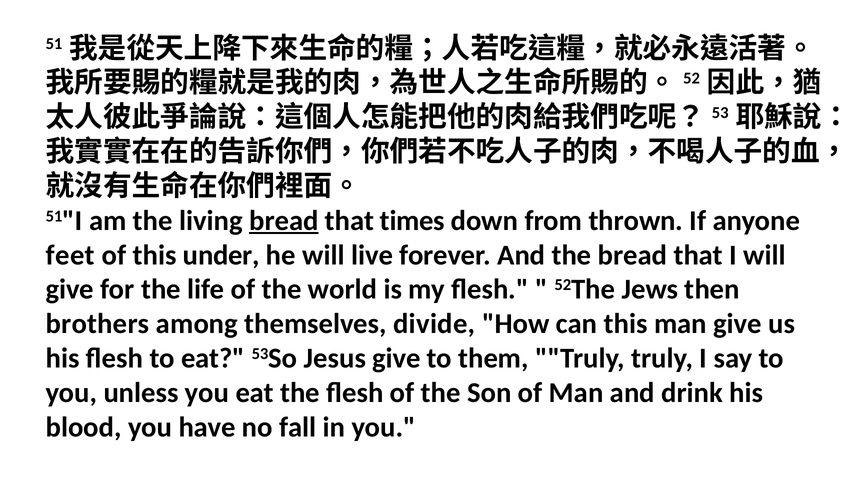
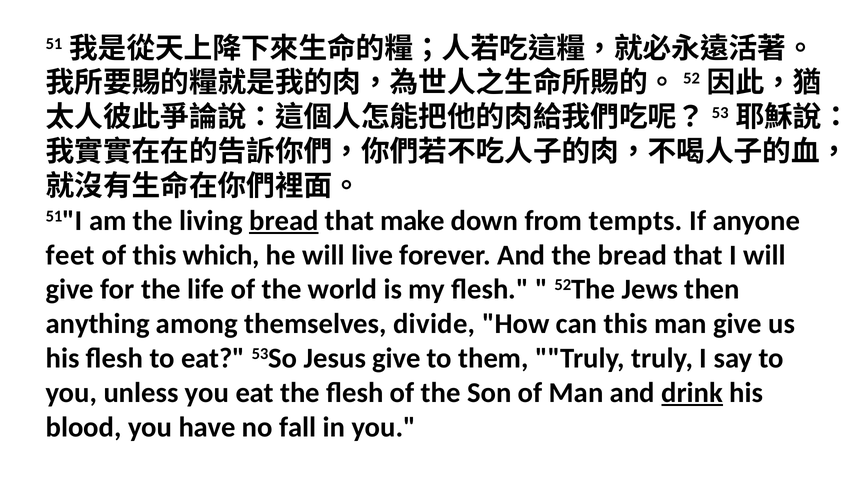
times: times -> make
thrown: thrown -> tempts
under: under -> which
brothers: brothers -> anything
drink underline: none -> present
